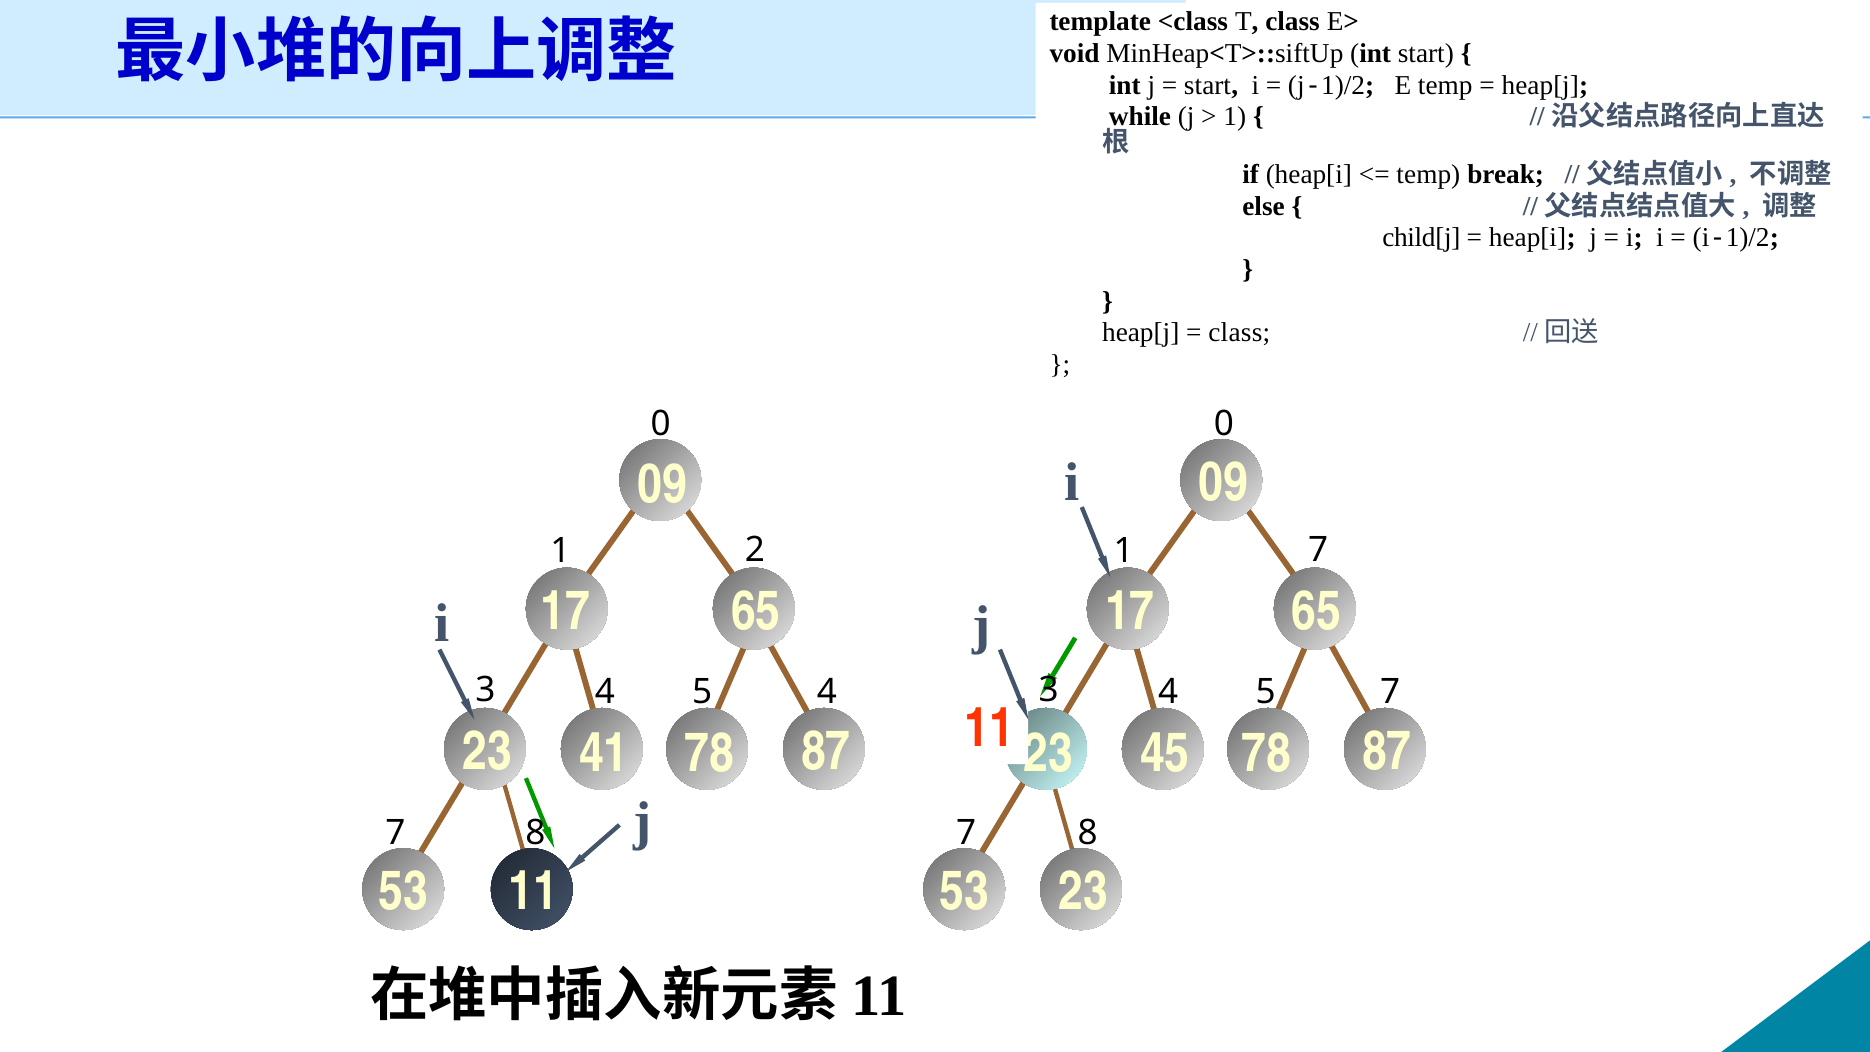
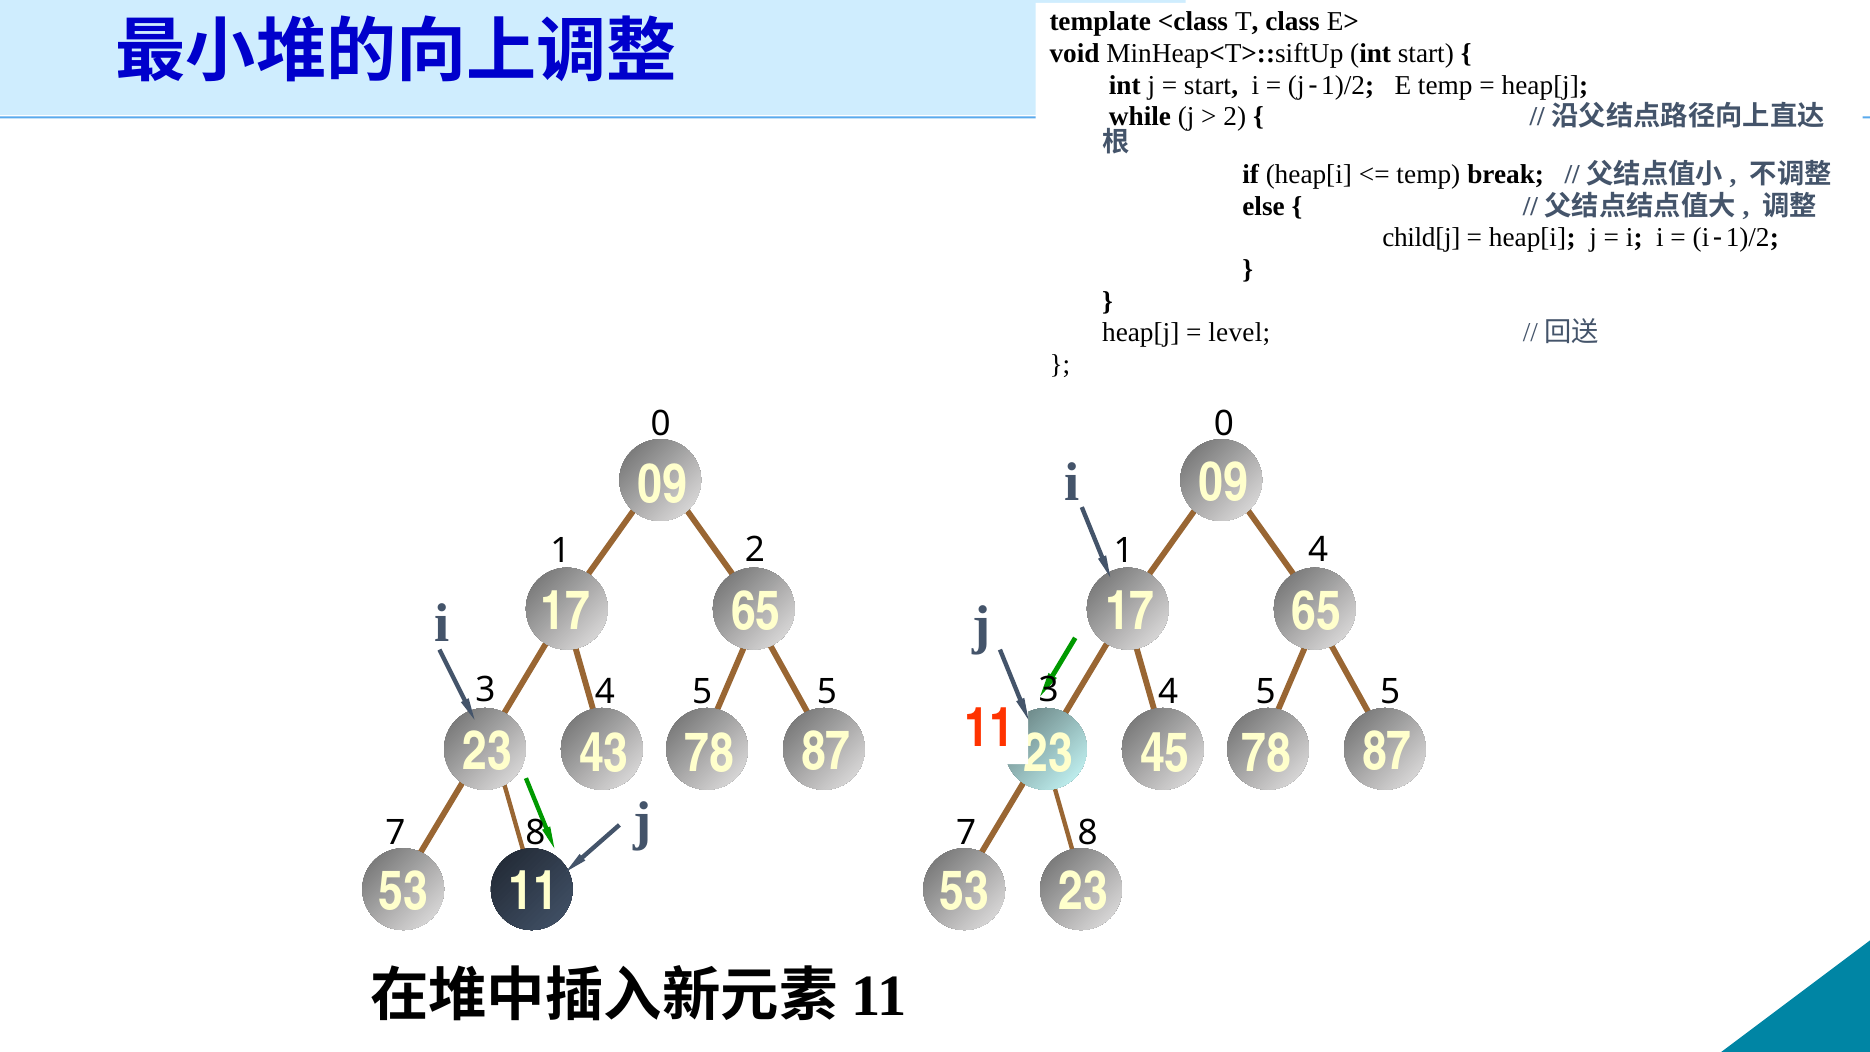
1 at (1235, 117): 1 -> 2
class at (1239, 333): class -> level
1 7: 7 -> 4
4 at (827, 692): 4 -> 5
7 at (1390, 692): 7 -> 5
41: 41 -> 43
